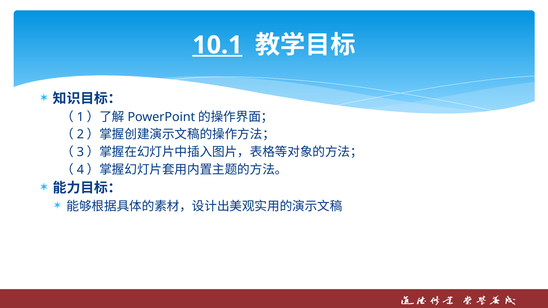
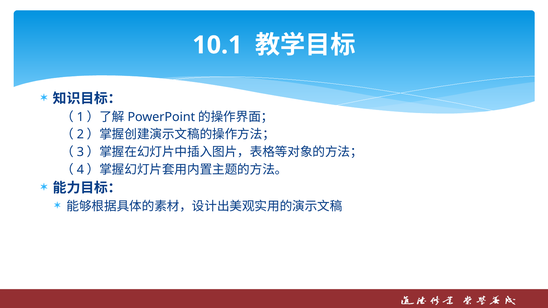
10.1 underline: present -> none
